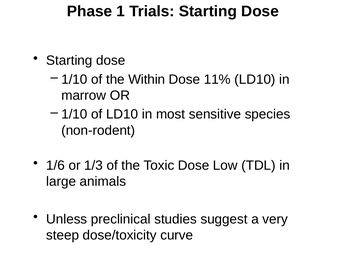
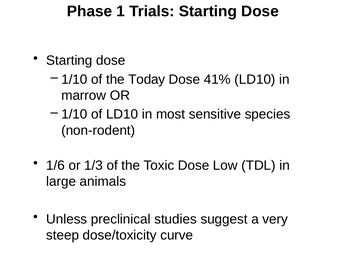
Within: Within -> Today
11%: 11% -> 41%
